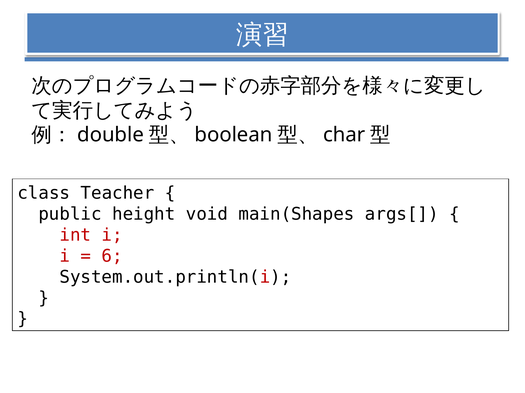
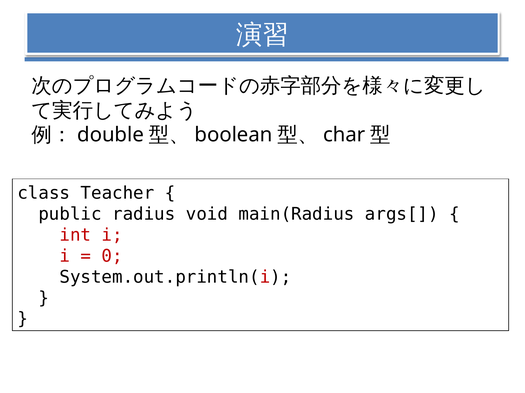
height: height -> radius
main(Shapes: main(Shapes -> main(Radius
6: 6 -> 0
